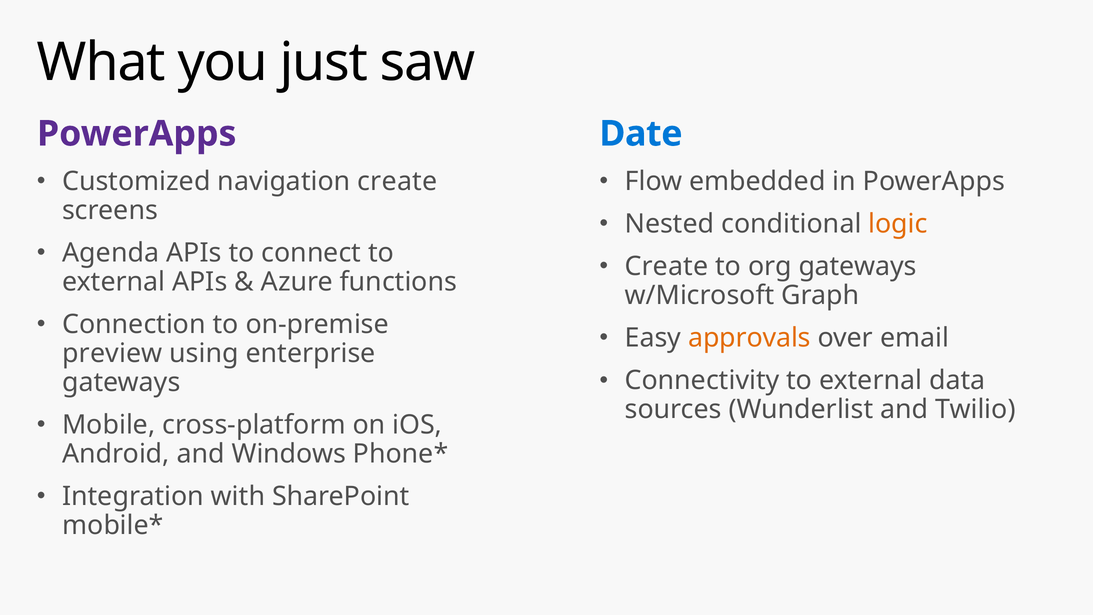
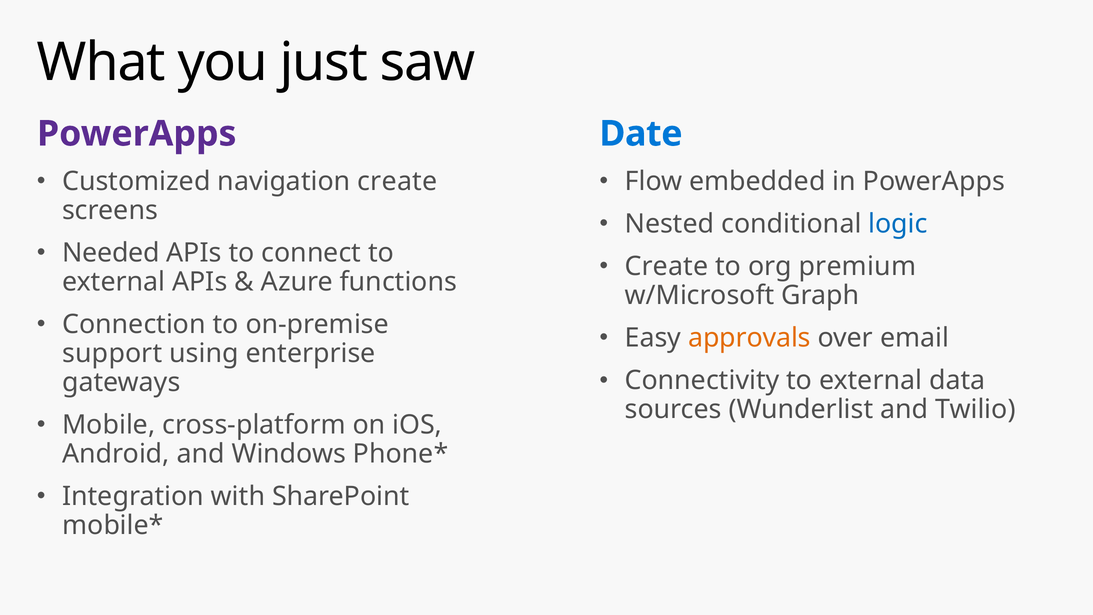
logic colour: orange -> blue
Agenda: Agenda -> Needed
org gateways: gateways -> premium
preview: preview -> support
